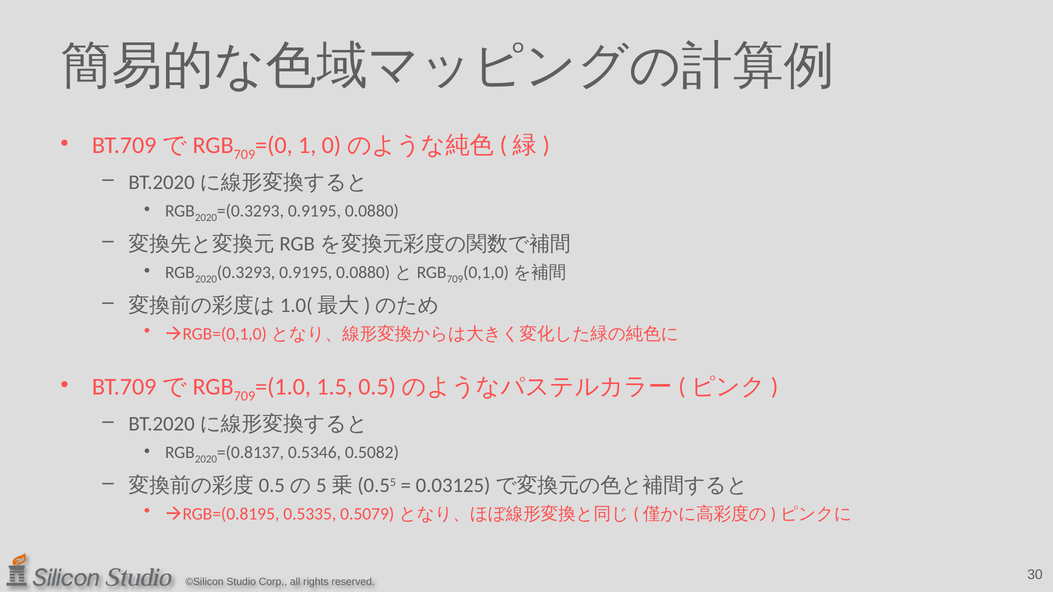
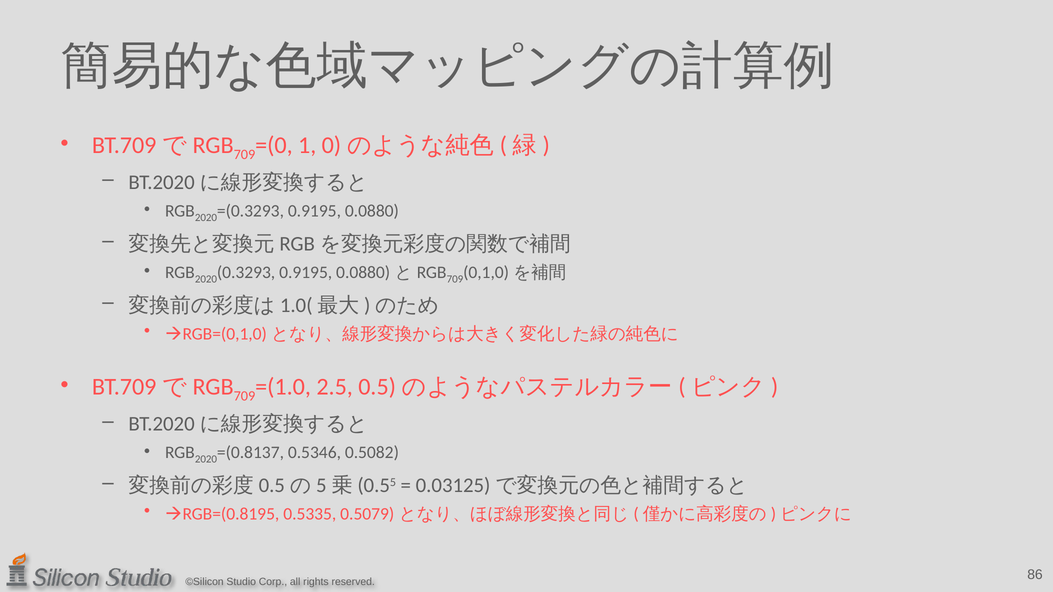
1.5: 1.5 -> 2.5
30: 30 -> 86
